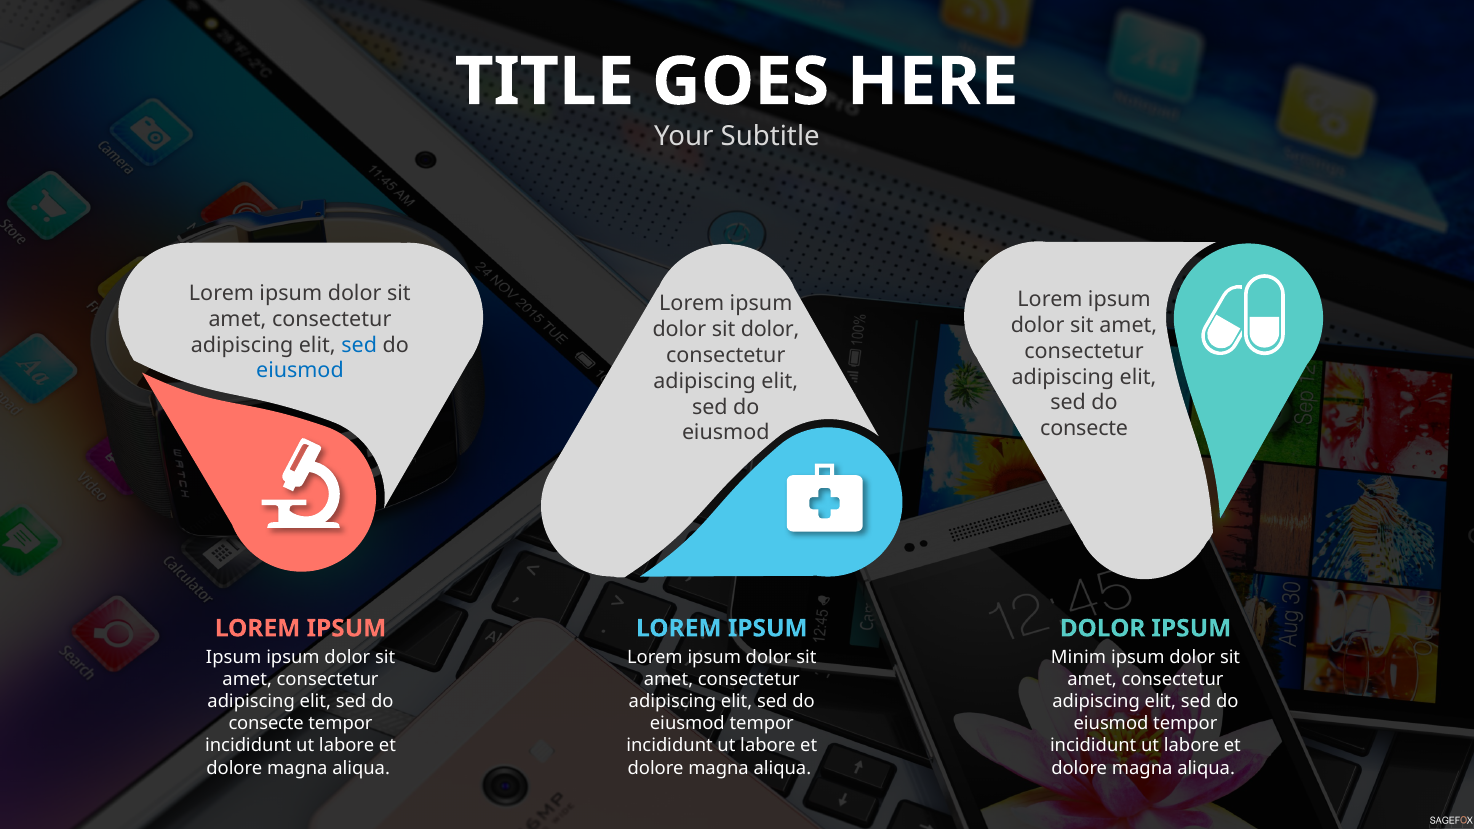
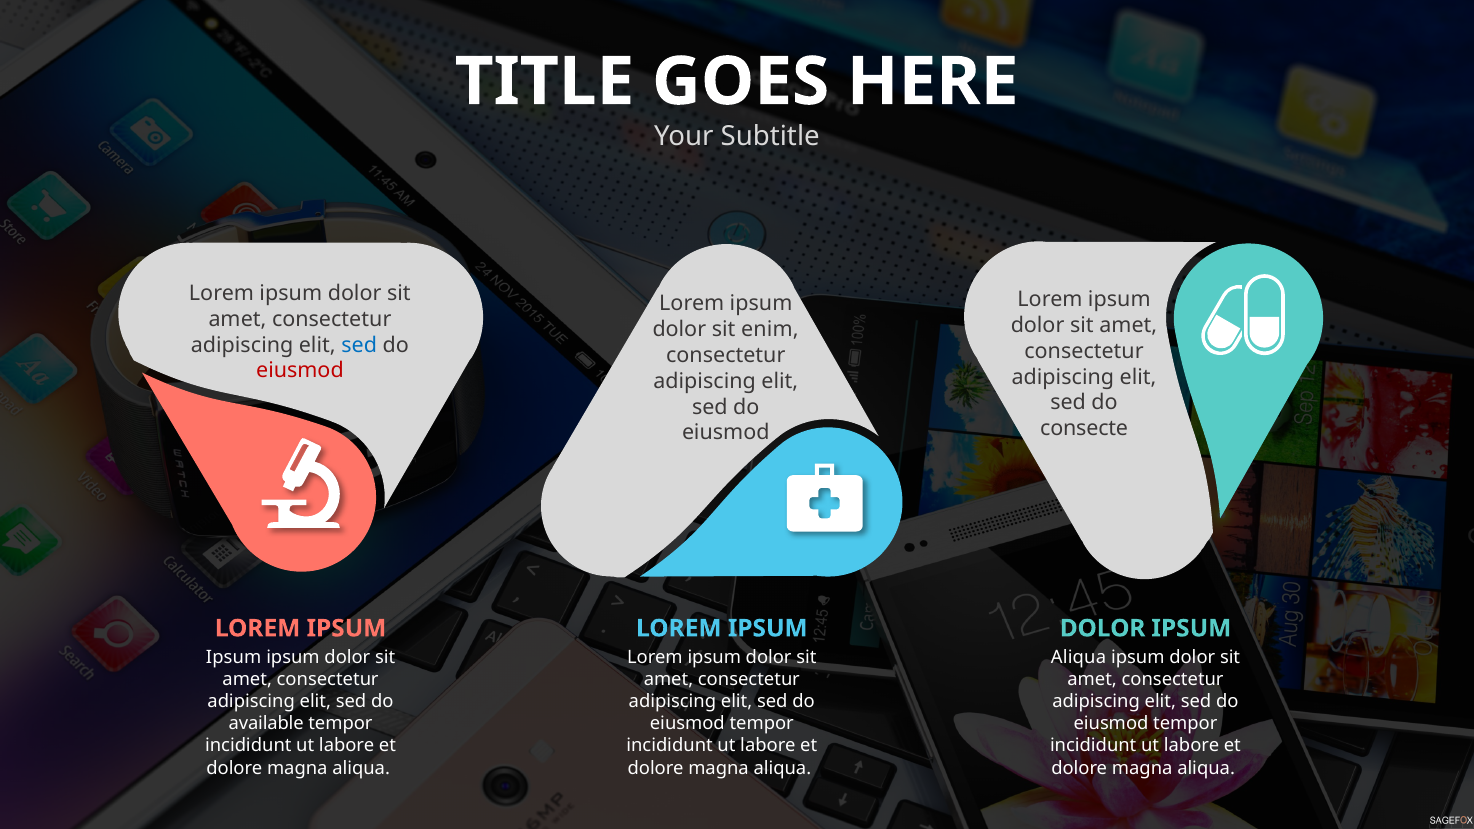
sit dolor: dolor -> enim
eiusmod at (300, 371) colour: blue -> red
Minim at (1079, 658): Minim -> Aliqua
consecte at (266, 724): consecte -> available
